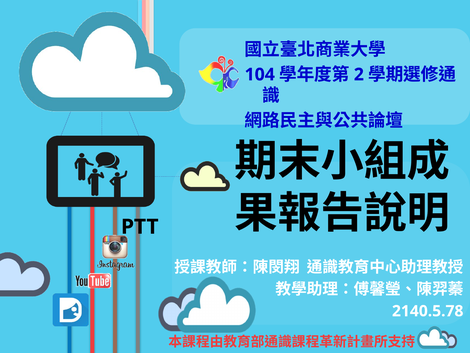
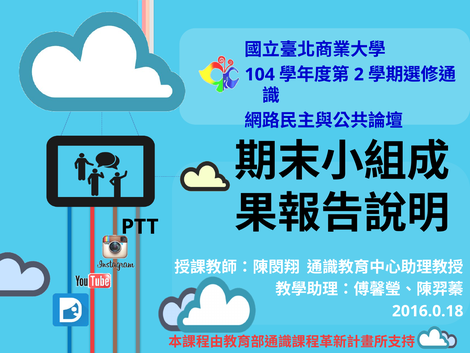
2140.5.78: 2140.5.78 -> 2016.0.18
